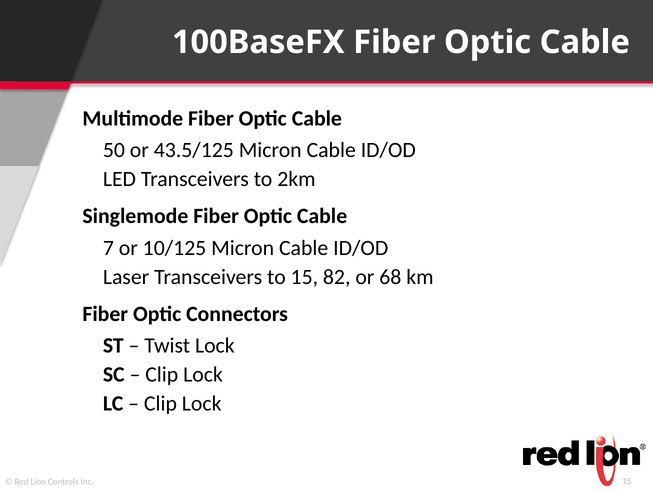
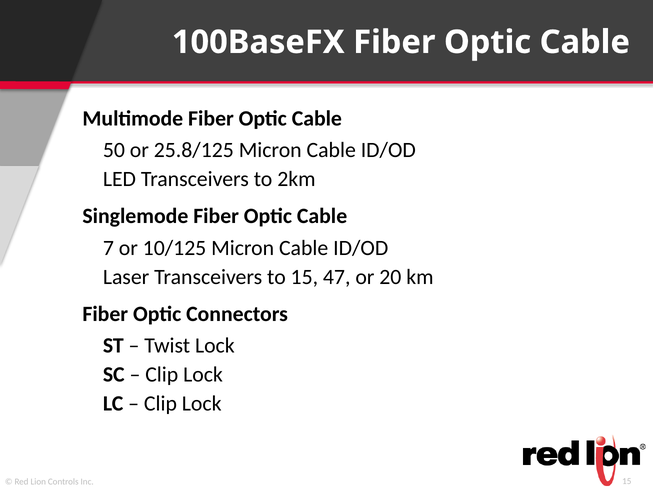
43.5/125: 43.5/125 -> 25.8/125
82: 82 -> 47
68: 68 -> 20
